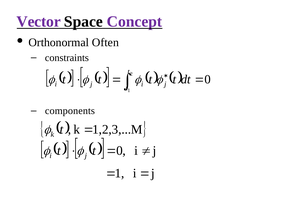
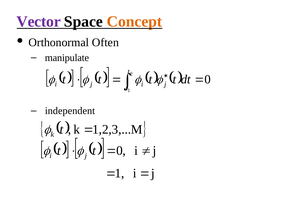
Concept colour: purple -> orange
constraints: constraints -> manipulate
components: components -> independent
